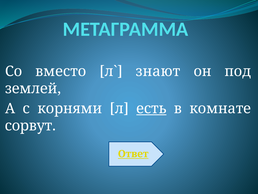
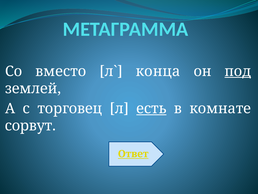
знают: знают -> конца
под underline: none -> present
корнями: корнями -> торговец
